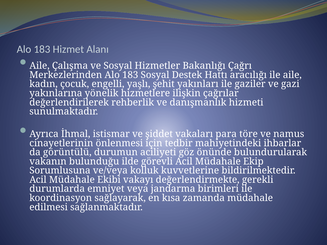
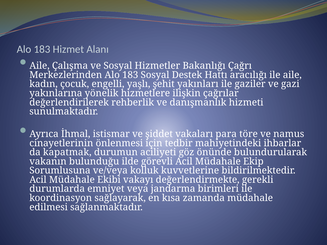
görüntülü: görüntülü -> kapatmak
